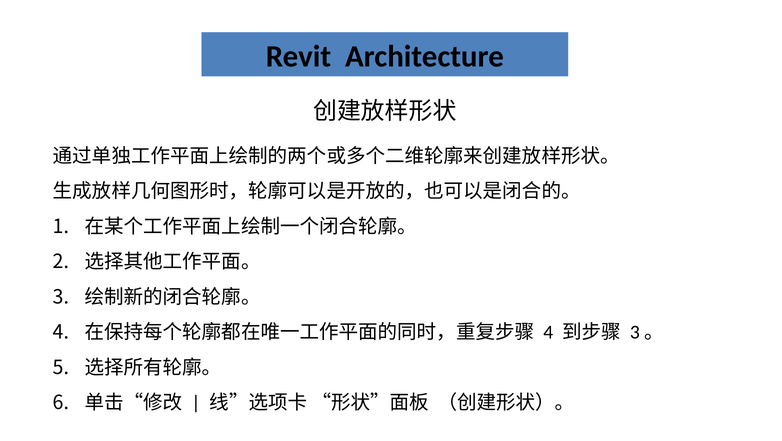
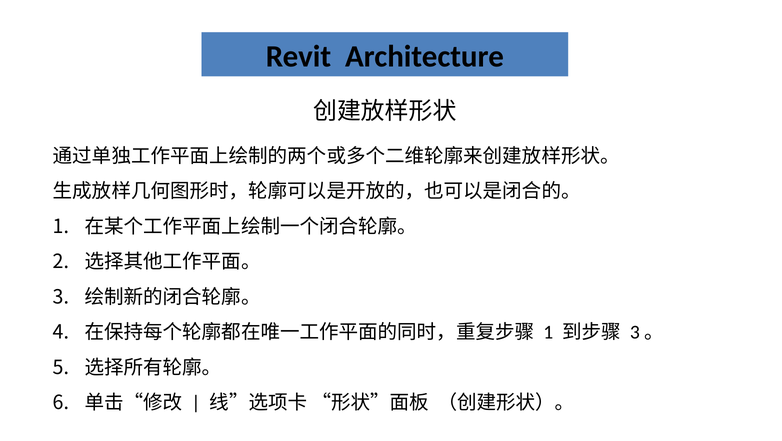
4 at (548, 332): 4 -> 1
